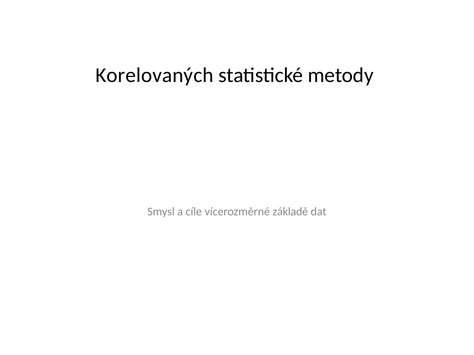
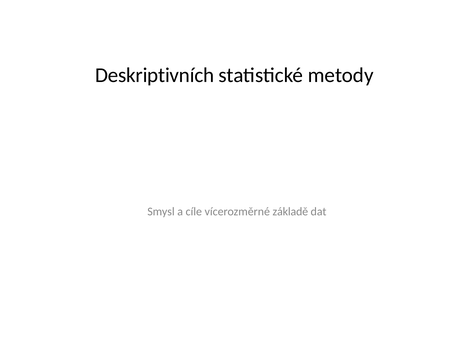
Korelovaných: Korelovaných -> Deskriptivních
